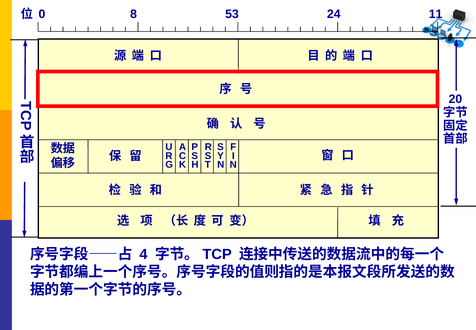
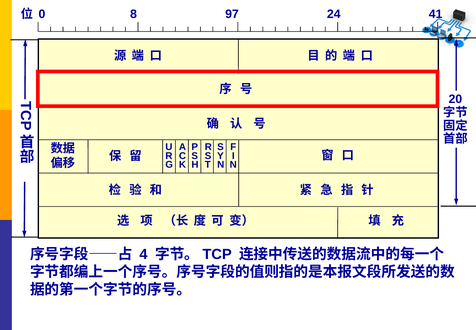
53: 53 -> 97
11: 11 -> 41
